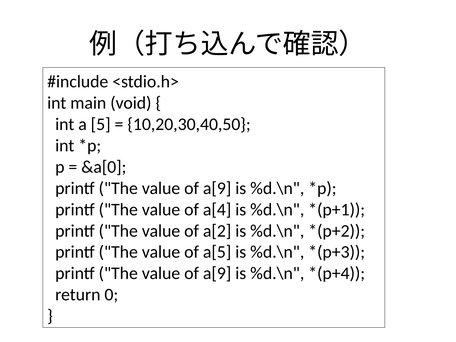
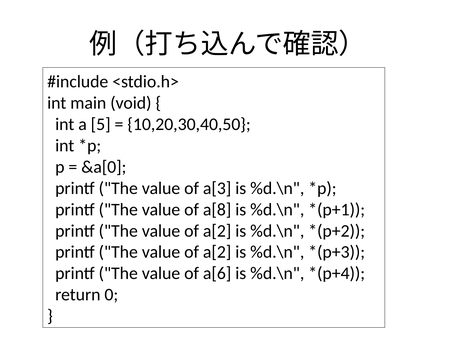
a[9 at (217, 188): a[9 -> a[3
a[4: a[4 -> a[8
a[5 at (217, 252): a[5 -> a[2
a[9 at (217, 273): a[9 -> a[6
